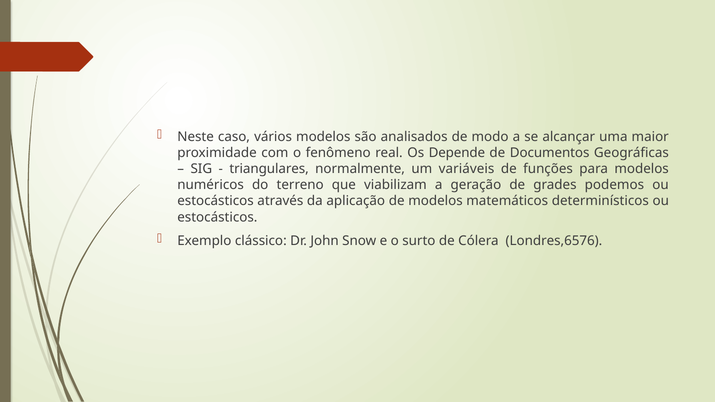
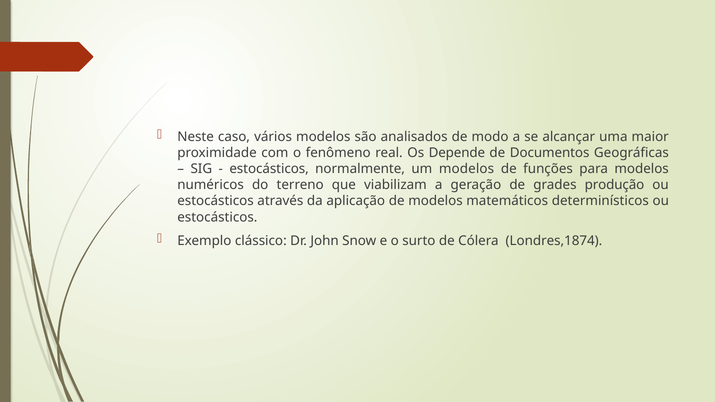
triangulares at (269, 169): triangulares -> estocásticos
um variáveis: variáveis -> modelos
podemos: podemos -> produção
Londres,6576: Londres,6576 -> Londres,1874
